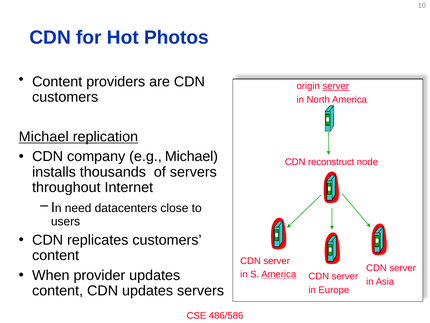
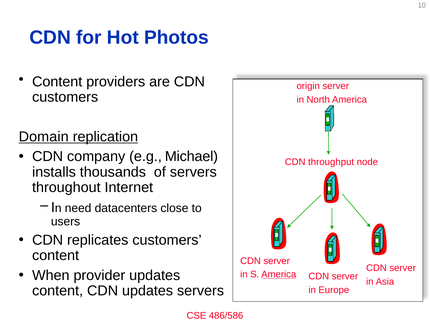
server at (336, 86) underline: present -> none
Michael at (44, 137): Michael -> Domain
reconstruct: reconstruct -> throughput
